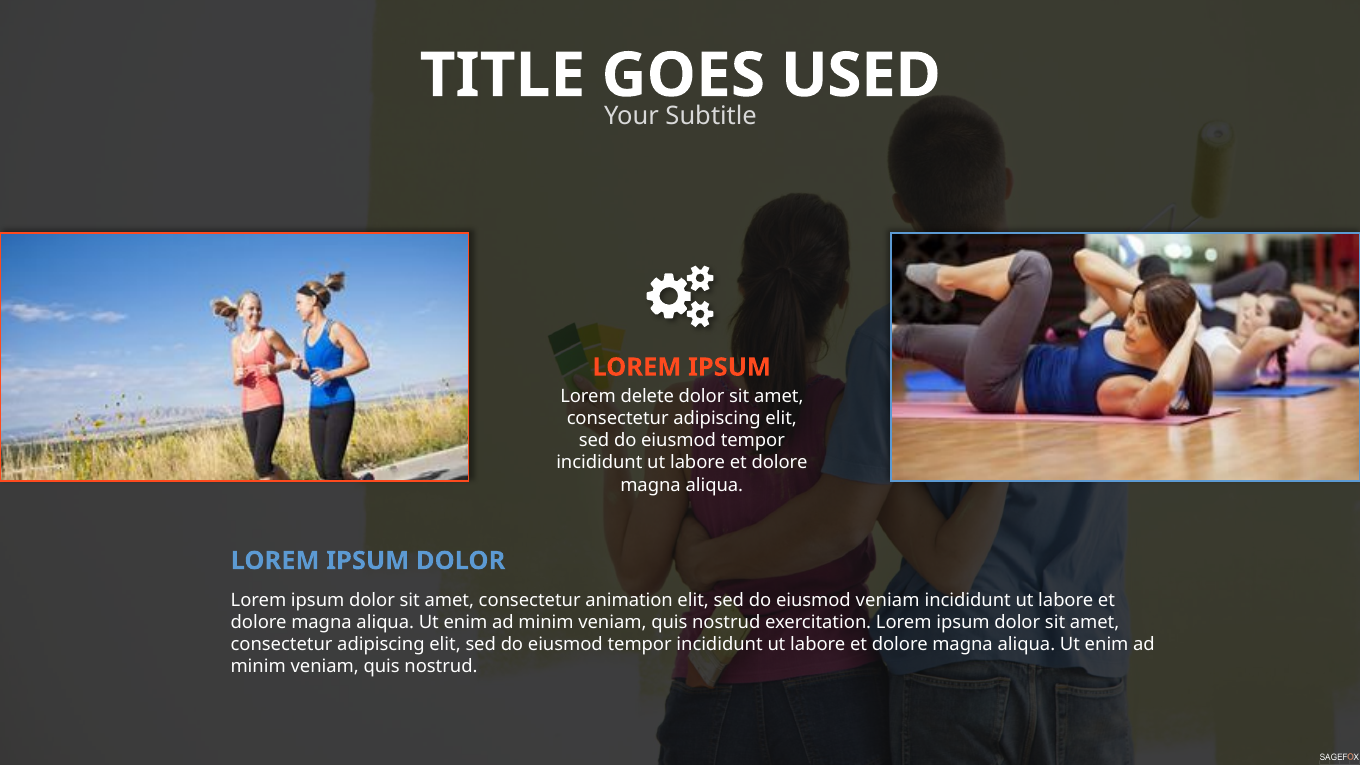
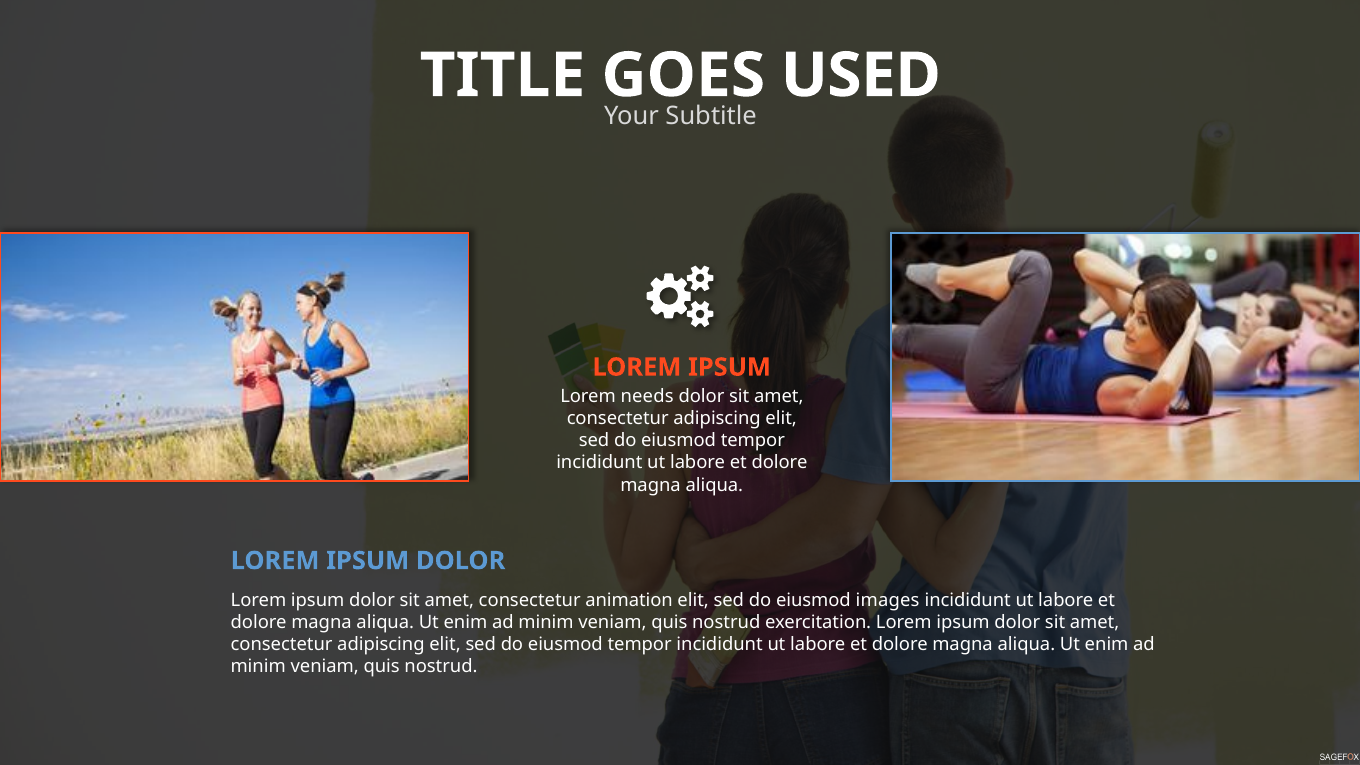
delete: delete -> needs
eiusmod veniam: veniam -> images
